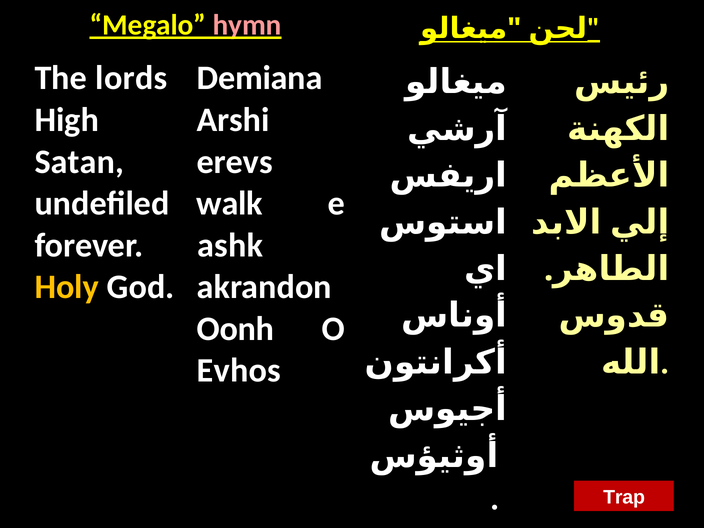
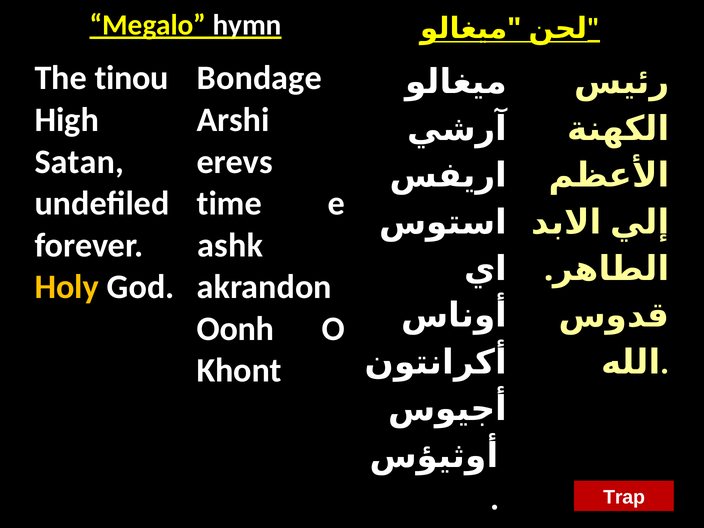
hymn colour: pink -> white
lords: lords -> tinou
Demiana: Demiana -> Bondage
walk: walk -> time
Evhos: Evhos -> Khont
